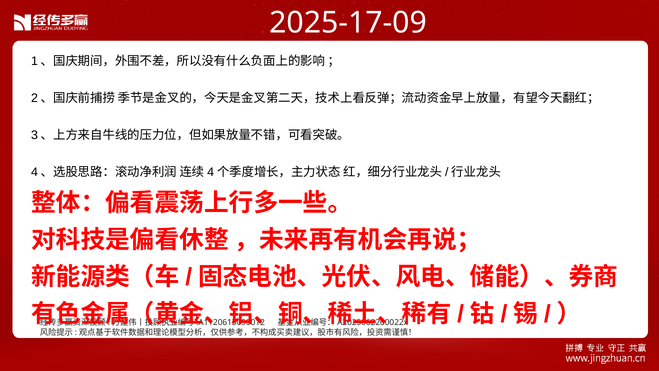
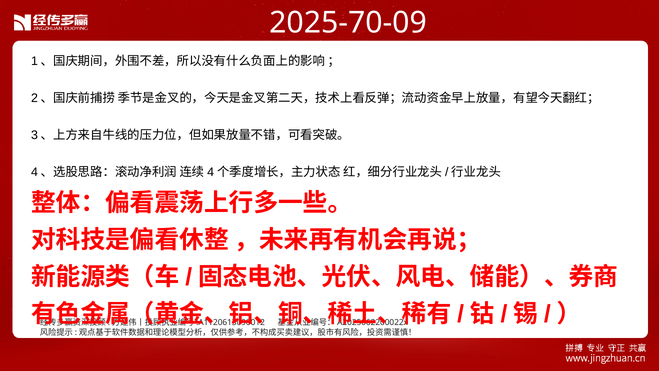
2025-17-09: 2025-17-09 -> 2025-70-09
